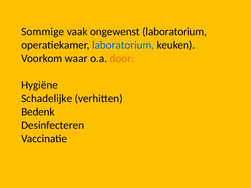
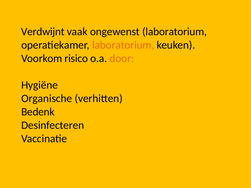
Sommige: Sommige -> Verdwijnt
laboratorium at (123, 45) colour: blue -> orange
waar: waar -> risico
Schadelijke: Schadelijke -> Organische
